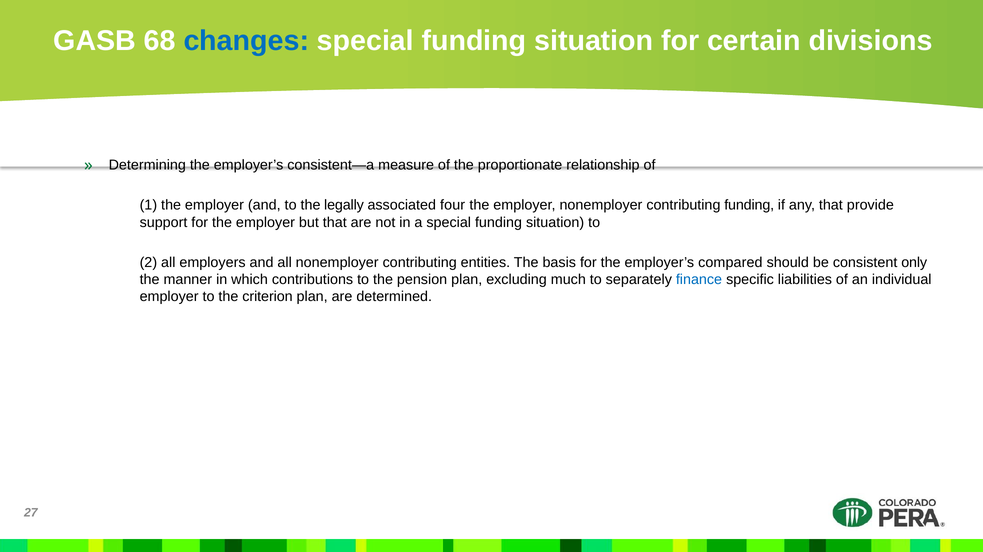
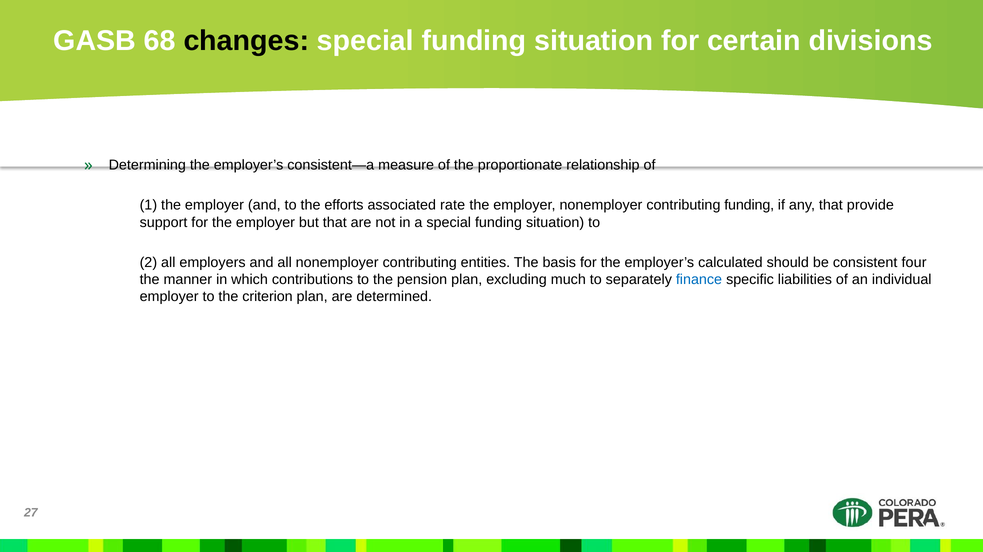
changes colour: blue -> black
legally: legally -> efforts
four: four -> rate
compared: compared -> calculated
only: only -> four
